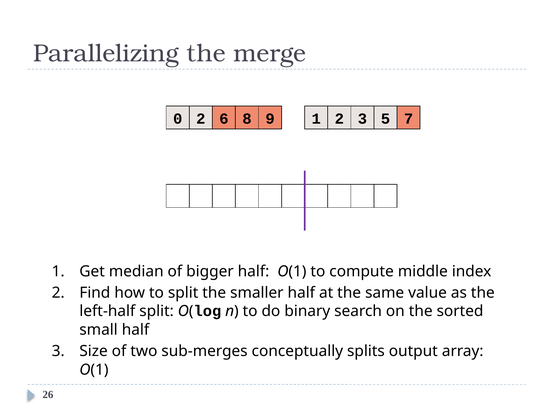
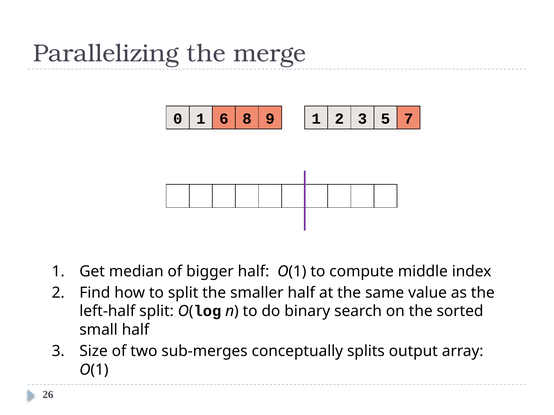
0 2: 2 -> 1
